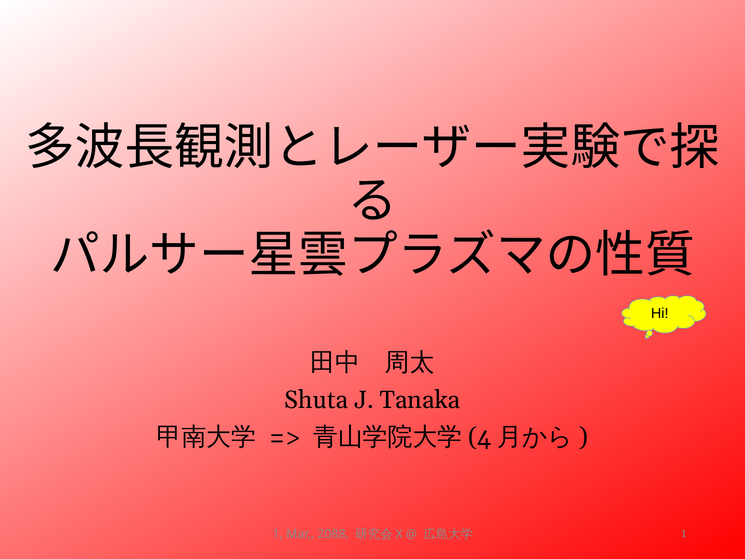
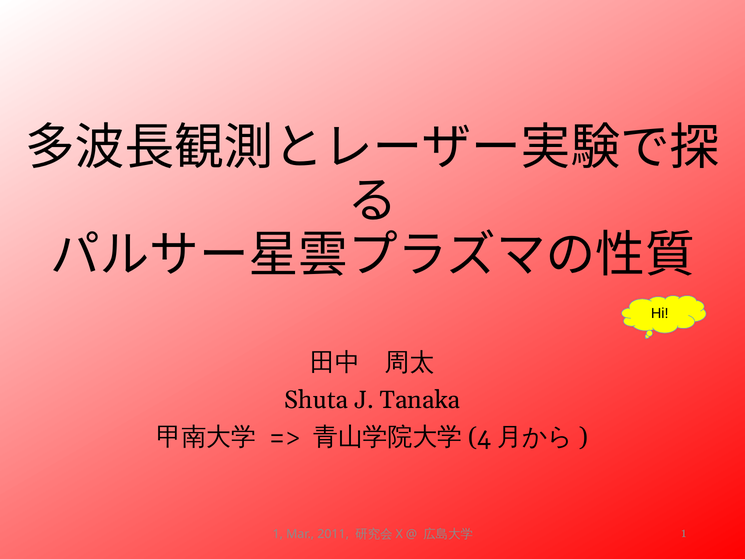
2088: 2088 -> 2011
